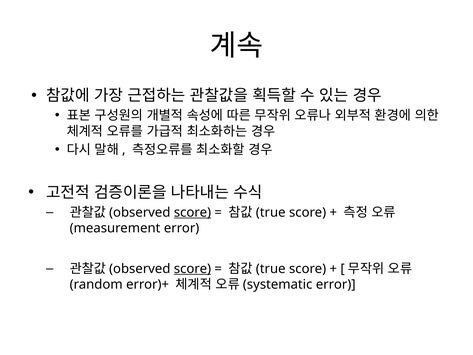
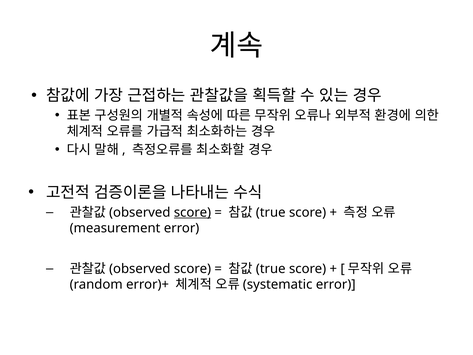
score at (192, 269) underline: present -> none
